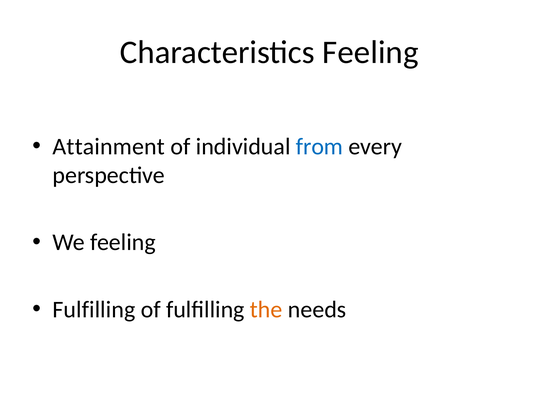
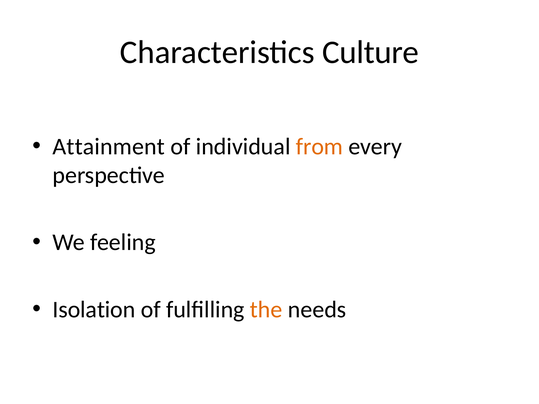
Characteristics Feeling: Feeling -> Culture
from colour: blue -> orange
Fulfilling at (94, 310): Fulfilling -> Isolation
